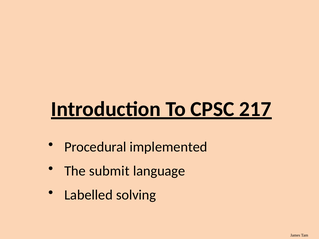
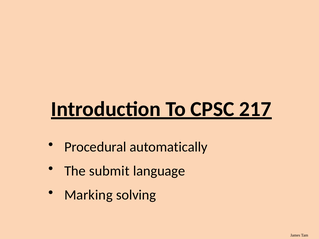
implemented: implemented -> automatically
Labelled: Labelled -> Marking
